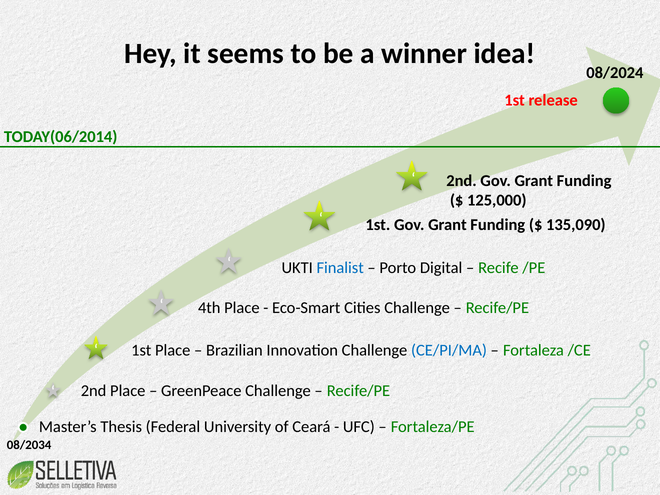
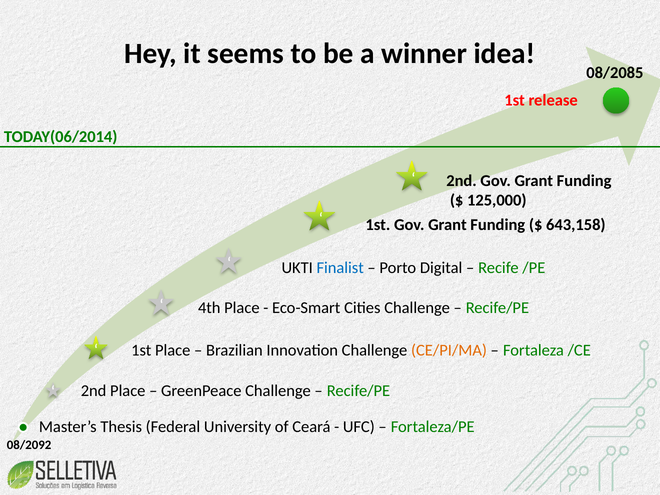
08/2024: 08/2024 -> 08/2085
135,090: 135,090 -> 643,158
CE/PI/MA colour: blue -> orange
08/2034: 08/2034 -> 08/2092
